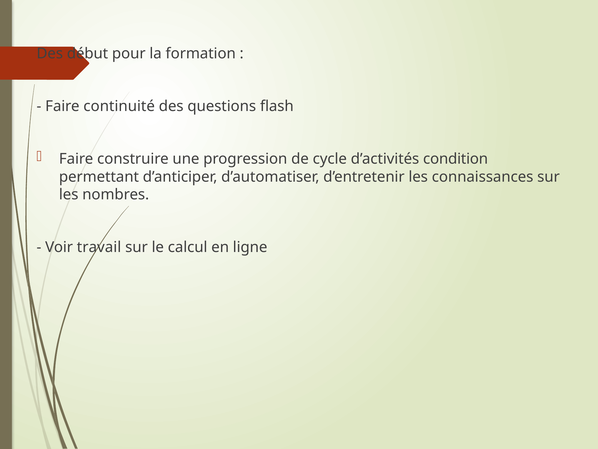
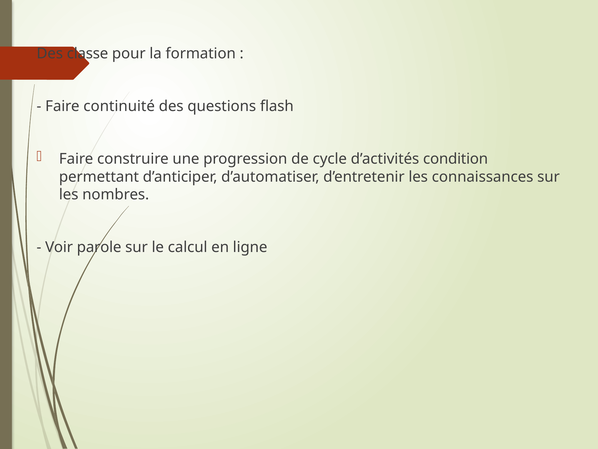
début: début -> classe
travail: travail -> parole
